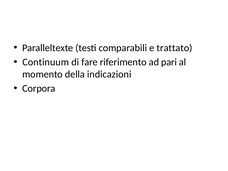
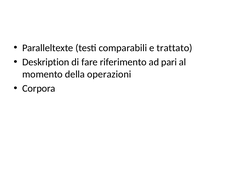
Continuum: Continuum -> Deskription
indicazioni: indicazioni -> operazioni
